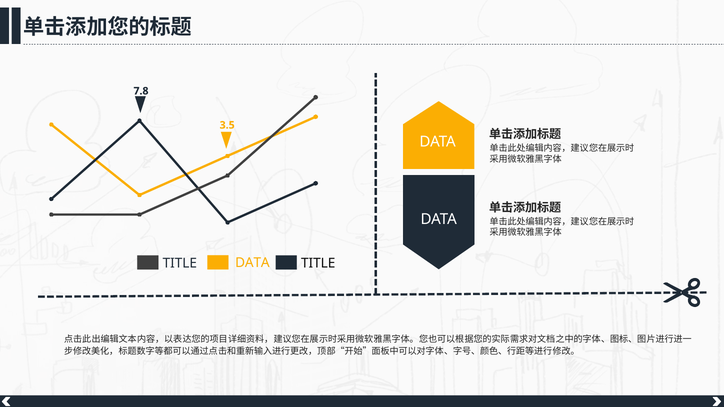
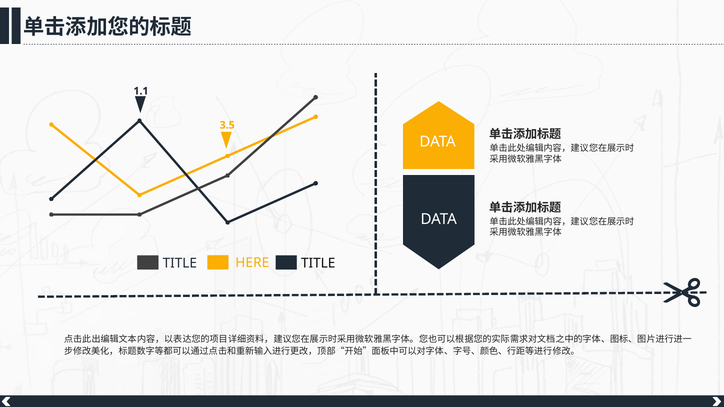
7.8: 7.8 -> 1.1
TITLE DATA: DATA -> HERE
